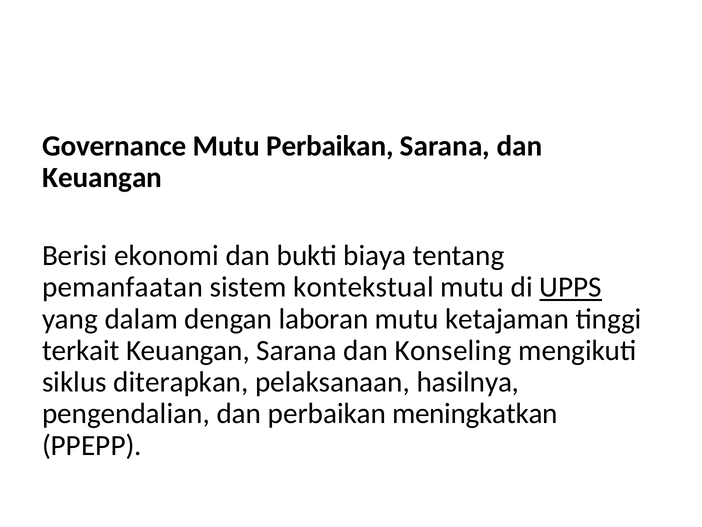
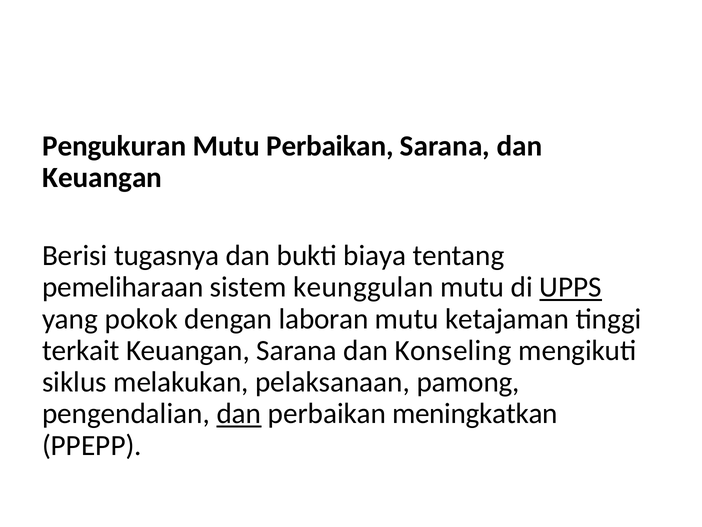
Governance: Governance -> Pengukuran
ekonomi: ekonomi -> tugasnya
pemanfaatan: pemanfaatan -> pemeliharaan
kontekstual: kontekstual -> keunggulan
dalam: dalam -> pokok
diterapkan: diterapkan -> melakukan
hasilnya: hasilnya -> pamong
dan at (239, 413) underline: none -> present
